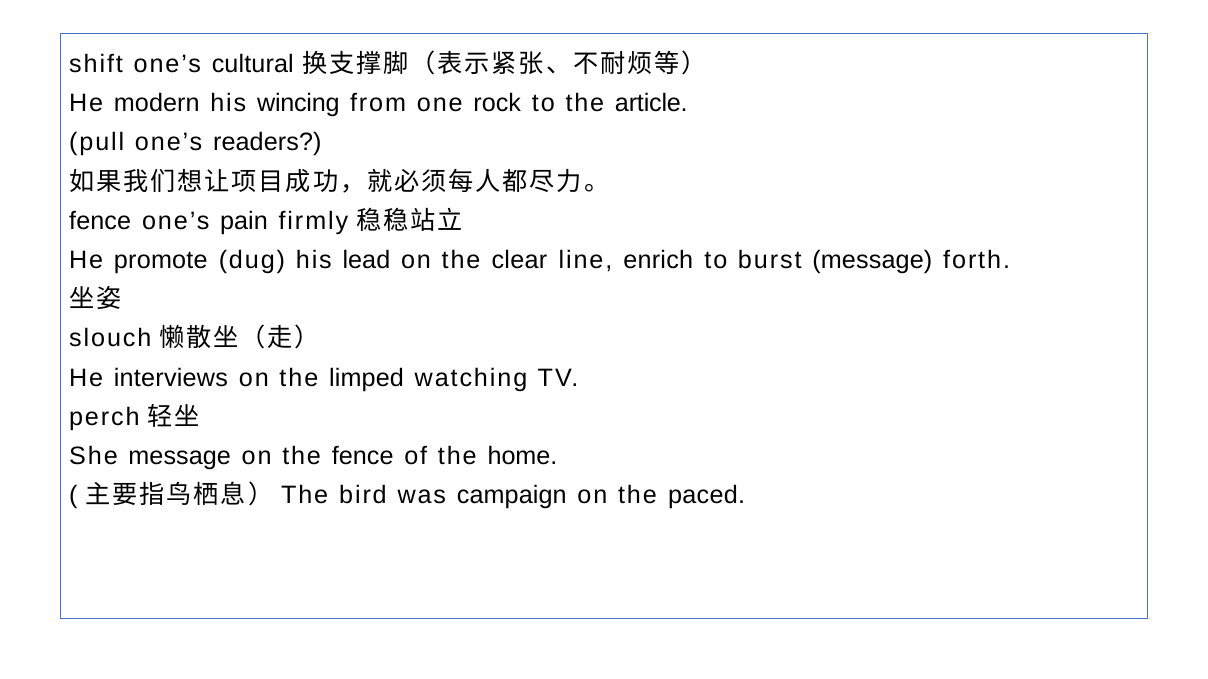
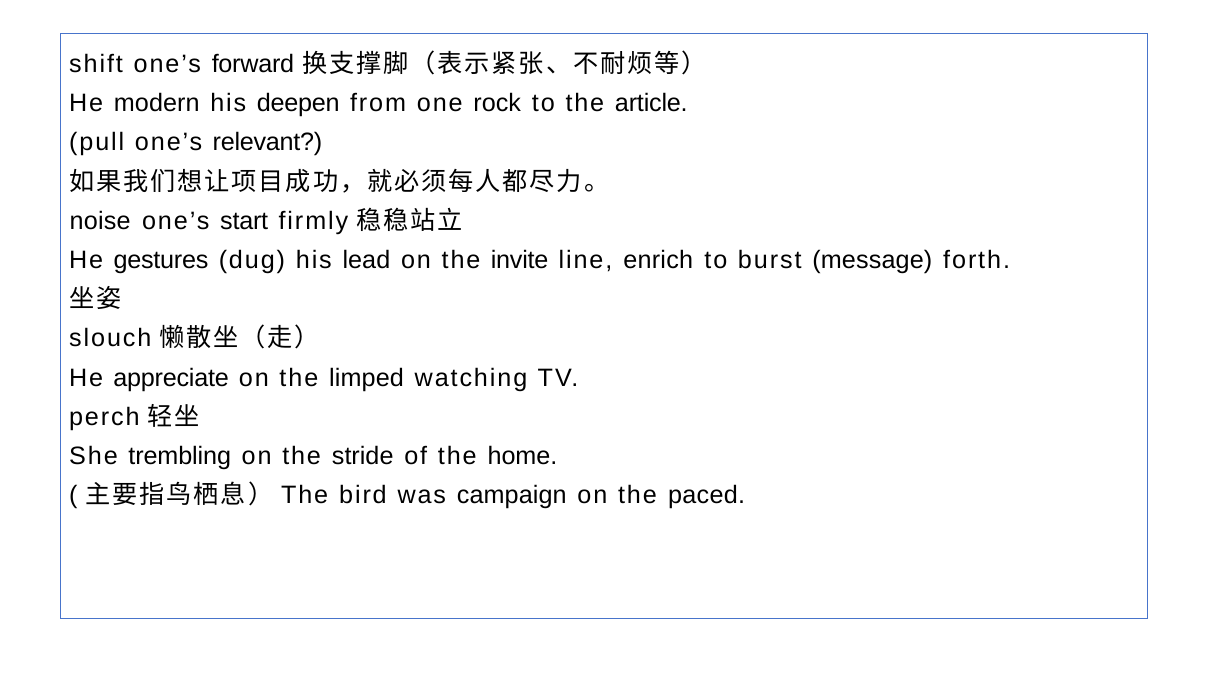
cultural: cultural -> forward
wincing: wincing -> deepen
readers: readers -> relevant
fence at (100, 221): fence -> noise
pain: pain -> start
promote: promote -> gestures
clear: clear -> invite
interviews: interviews -> appreciate
She message: message -> trembling
the fence: fence -> stride
